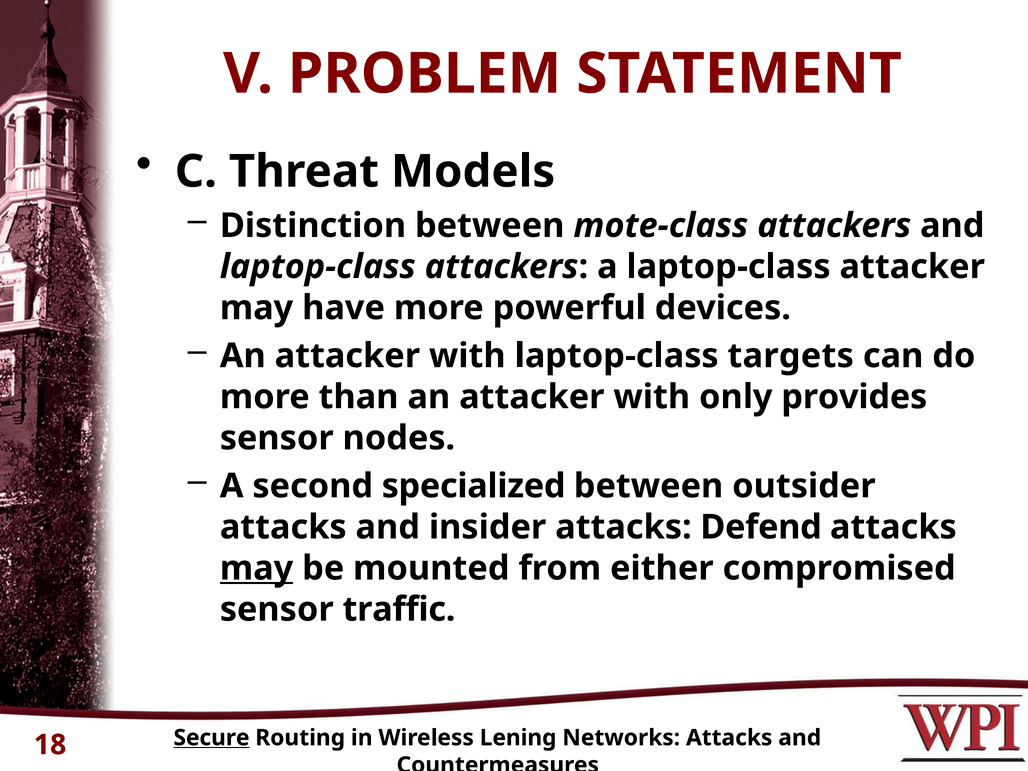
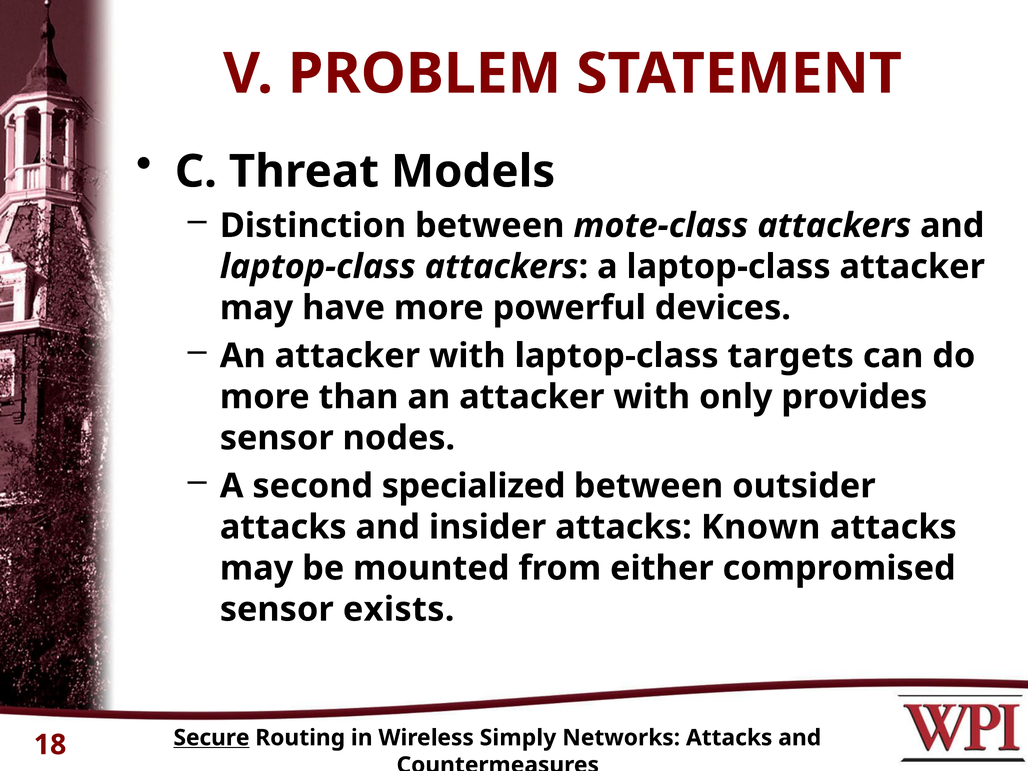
Defend: Defend -> Known
may at (257, 568) underline: present -> none
traffic: traffic -> exists
Lening: Lening -> Simply
